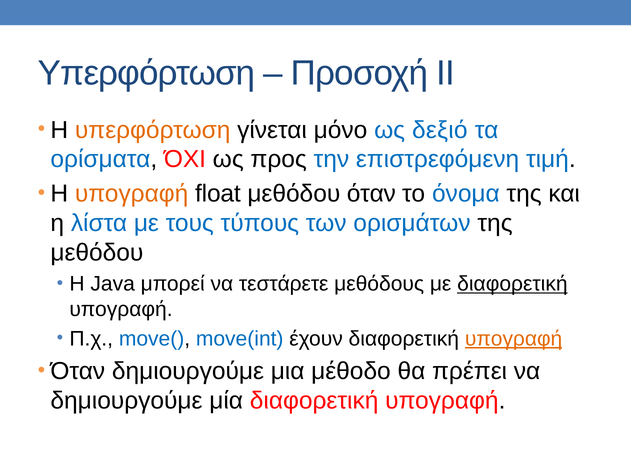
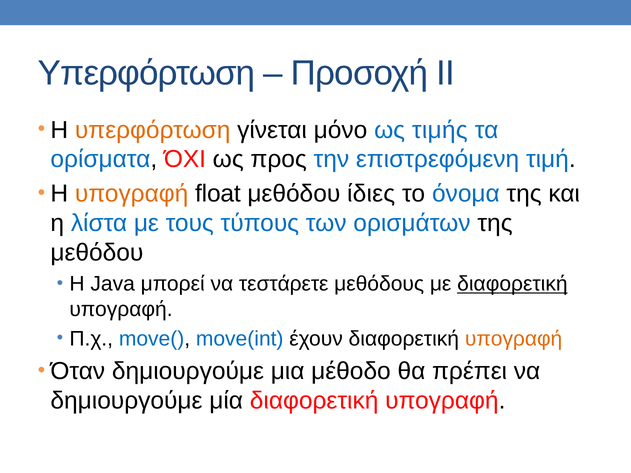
δεξιό: δεξιό -> τιμής
μεθόδου όταν: όταν -> ίδιες
υπογραφή at (514, 339) underline: present -> none
